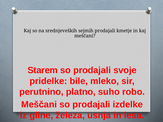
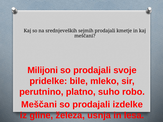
Starem: Starem -> Milijoni
